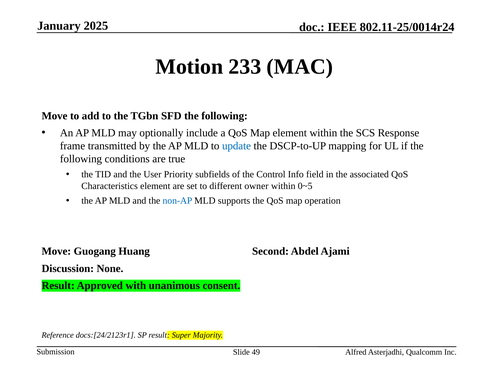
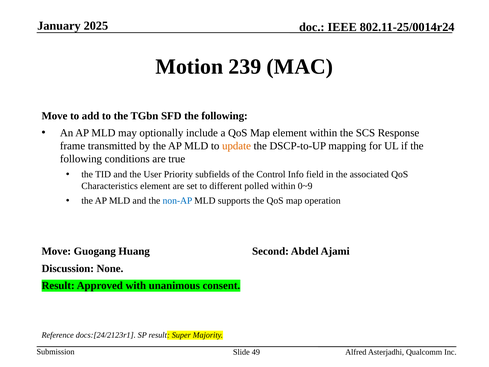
233: 233 -> 239
update colour: blue -> orange
owner: owner -> polled
0~5: 0~5 -> 0~9
